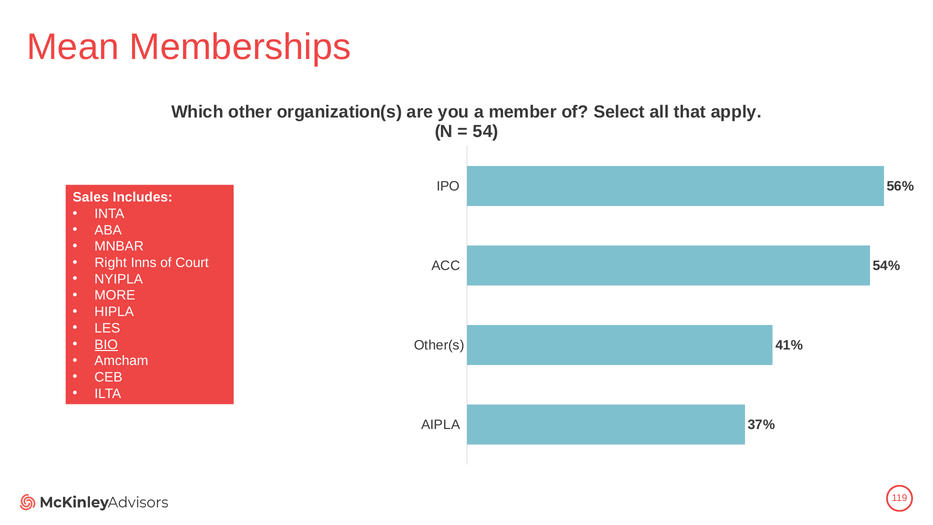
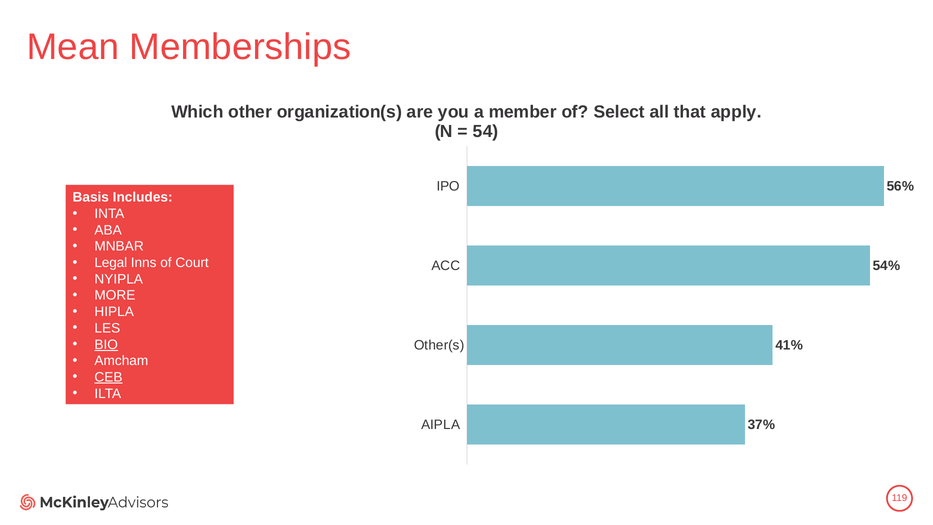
Sales: Sales -> Basis
Right: Right -> Legal
CEB underline: none -> present
